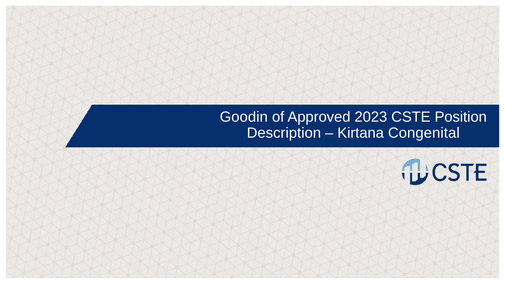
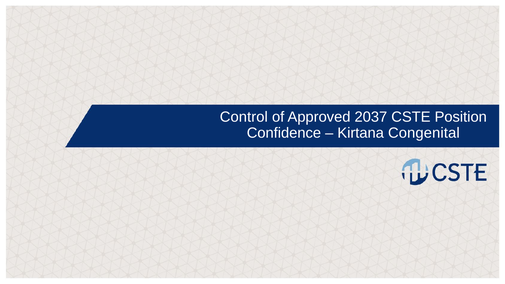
Goodin: Goodin -> Control
2023: 2023 -> 2037
Description: Description -> Confidence
